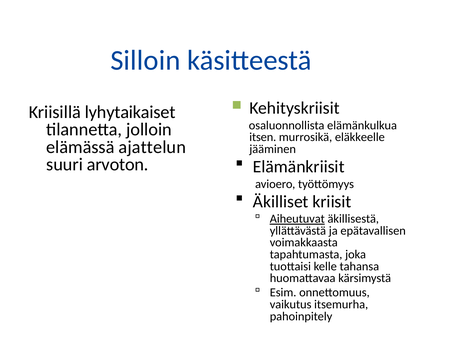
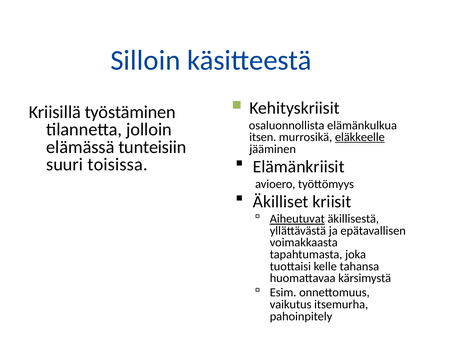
lyhytaikaiset: lyhytaikaiset -> työstäminen
eläkkeelle underline: none -> present
ajattelun: ajattelun -> tunteisiin
arvoton: arvoton -> toisissa
